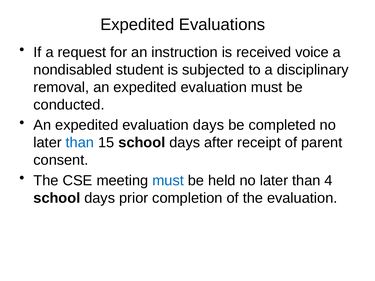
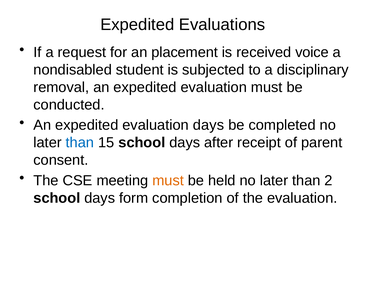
instruction: instruction -> placement
must at (168, 181) colour: blue -> orange
4: 4 -> 2
prior: prior -> form
